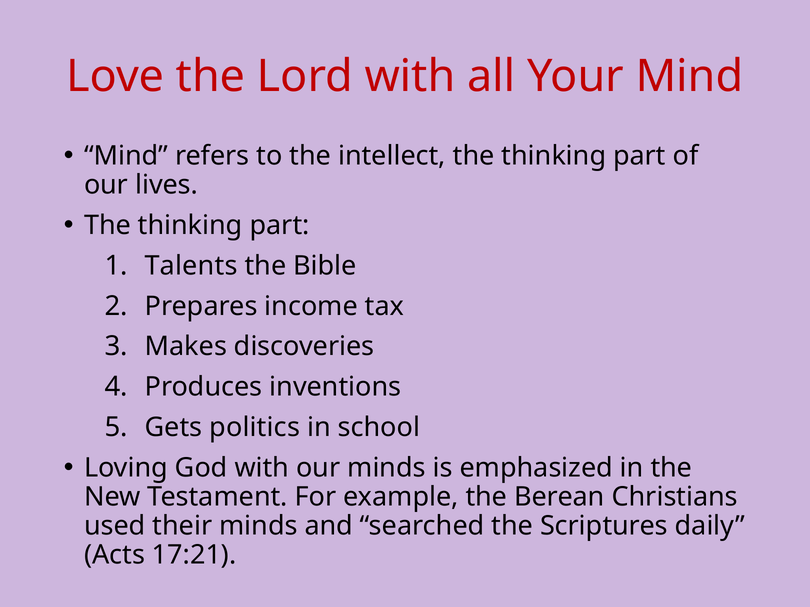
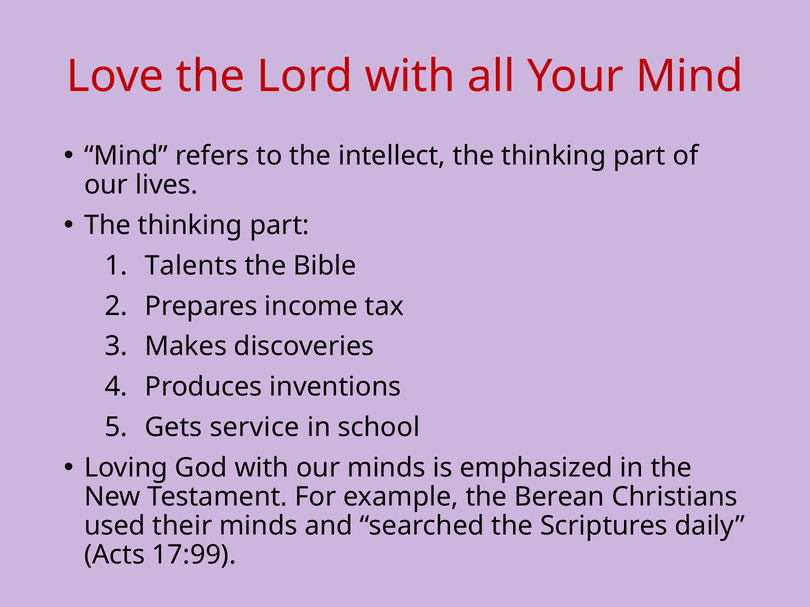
politics: politics -> service
17:21: 17:21 -> 17:99
